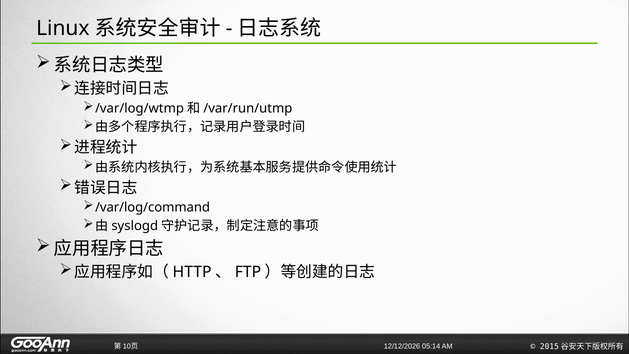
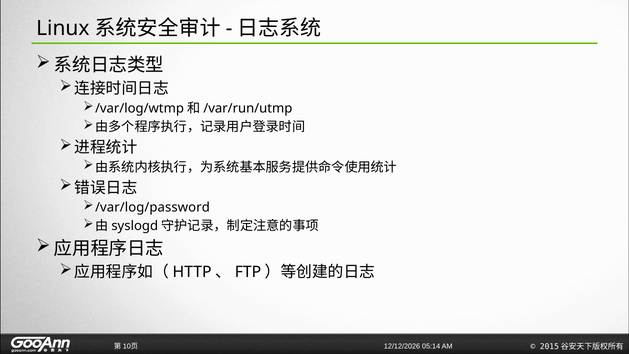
/var/log/command: /var/log/command -> /var/log/password
